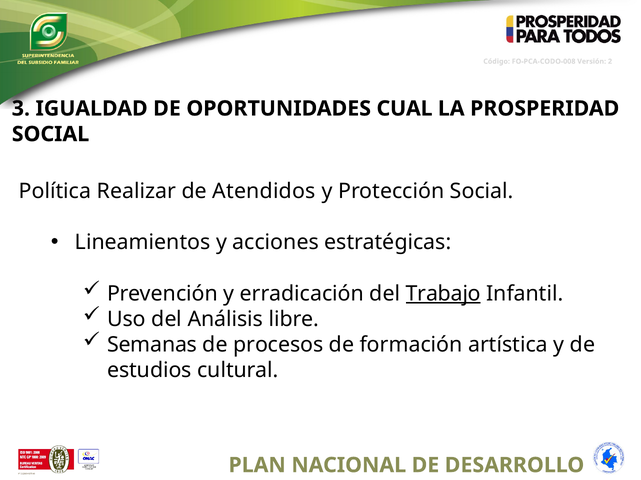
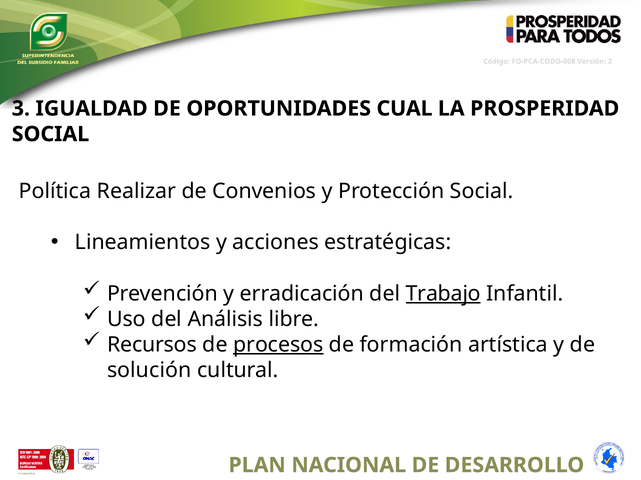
Atendidos: Atendidos -> Convenios
Semanas: Semanas -> Recursos
procesos underline: none -> present
estudios: estudios -> solución
